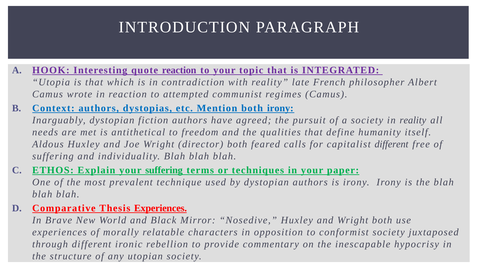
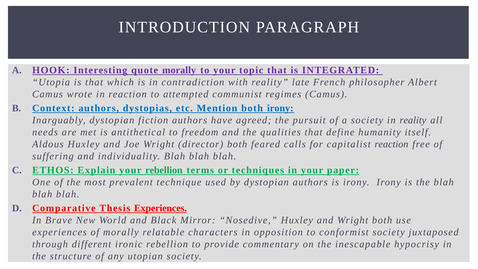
quote reaction: reaction -> morally
capitalist different: different -> reaction
your suffering: suffering -> rebellion
